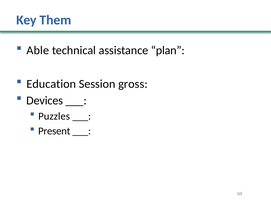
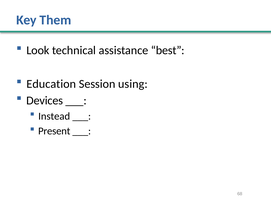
Able: Able -> Look
plan: plan -> best
gross: gross -> using
Puzzles: Puzzles -> Instead
